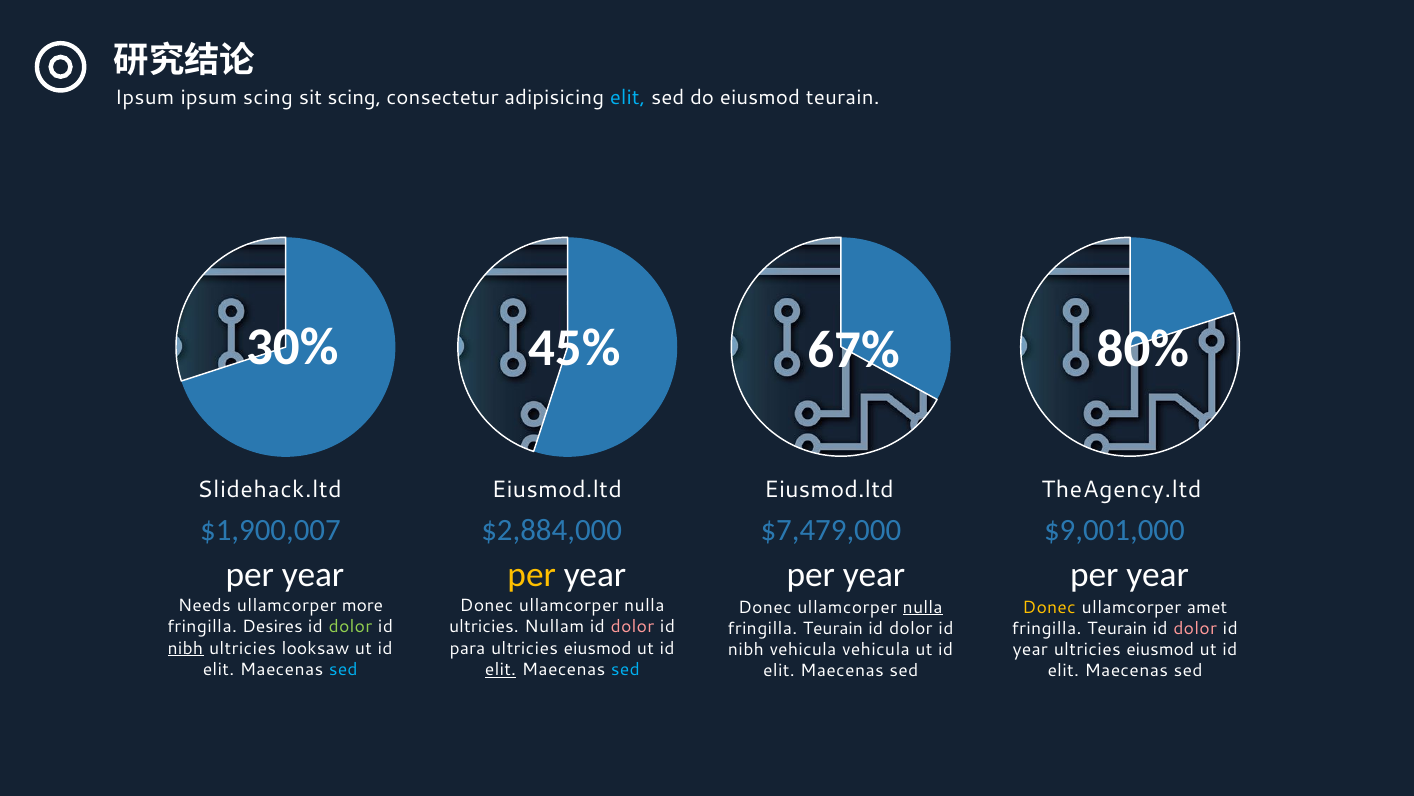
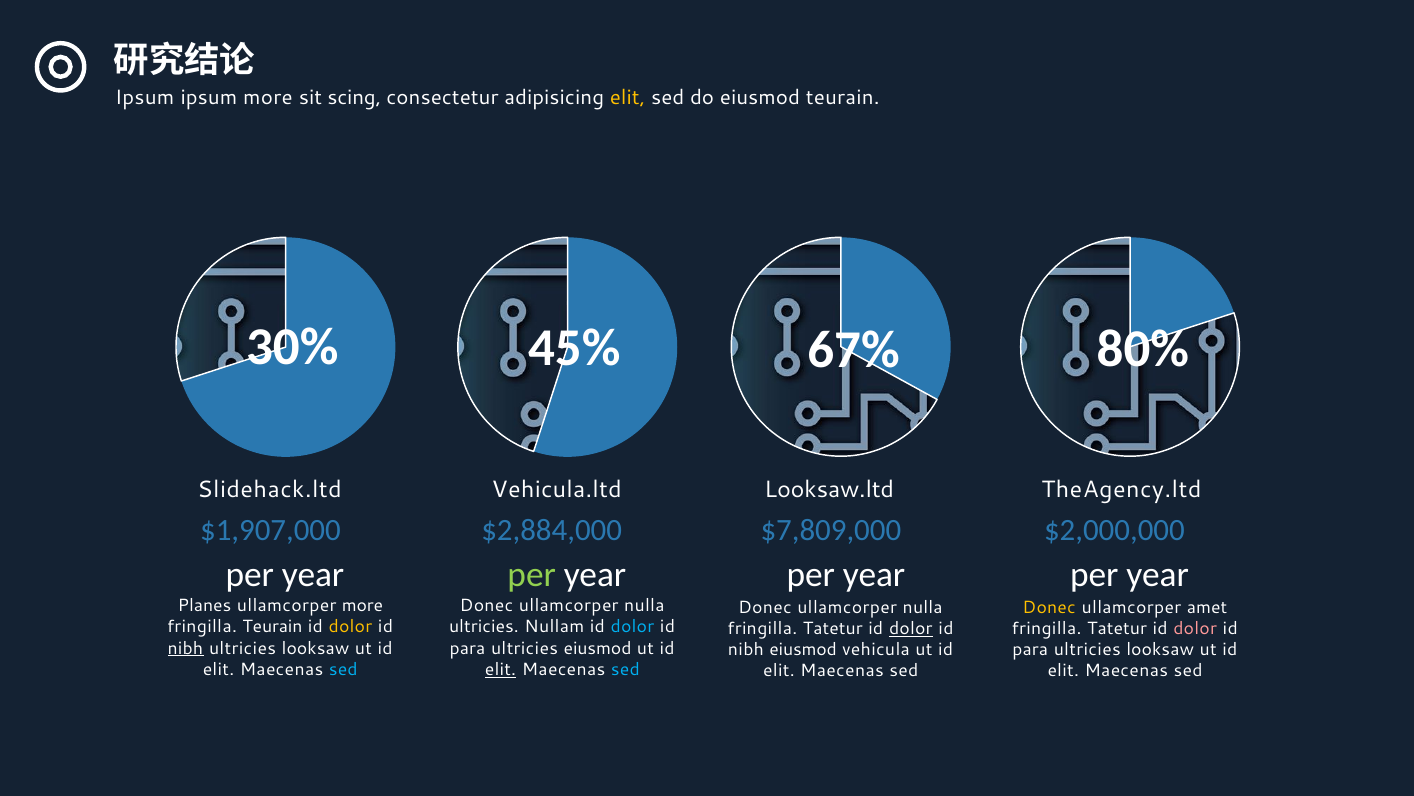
ipsum scing: scing -> more
elit at (628, 97) colour: light blue -> yellow
Eiusmod.ltd at (557, 489): Eiusmod.ltd -> Vehicula.ltd
Eiusmod.ltd at (829, 489): Eiusmod.ltd -> Looksaw.ltd
$1,900,007: $1,900,007 -> $1,907,000
$7,479,000: $7,479,000 -> $7,809,000
$9,001,000: $9,001,000 -> $2,000,000
per at (532, 575) colour: yellow -> light green
Needs: Needs -> Planes
nulla at (923, 607) underline: present -> none
fringilla Desires: Desires -> Teurain
dolor at (350, 627) colour: light green -> yellow
dolor at (632, 627) colour: pink -> light blue
Teurain at (833, 628): Teurain -> Tatetur
dolor at (911, 628) underline: none -> present
Teurain at (1117, 628): Teurain -> Tatetur
nibh vehicula: vehicula -> eiusmod
year at (1030, 649): year -> para
eiusmod at (1160, 649): eiusmod -> looksaw
